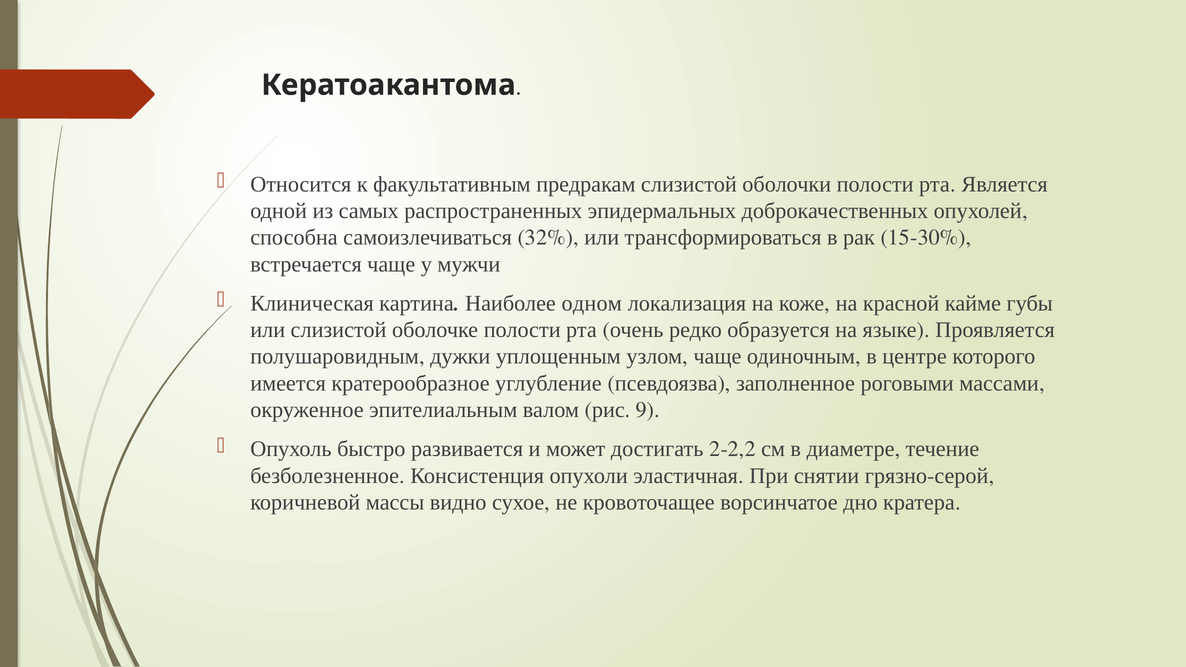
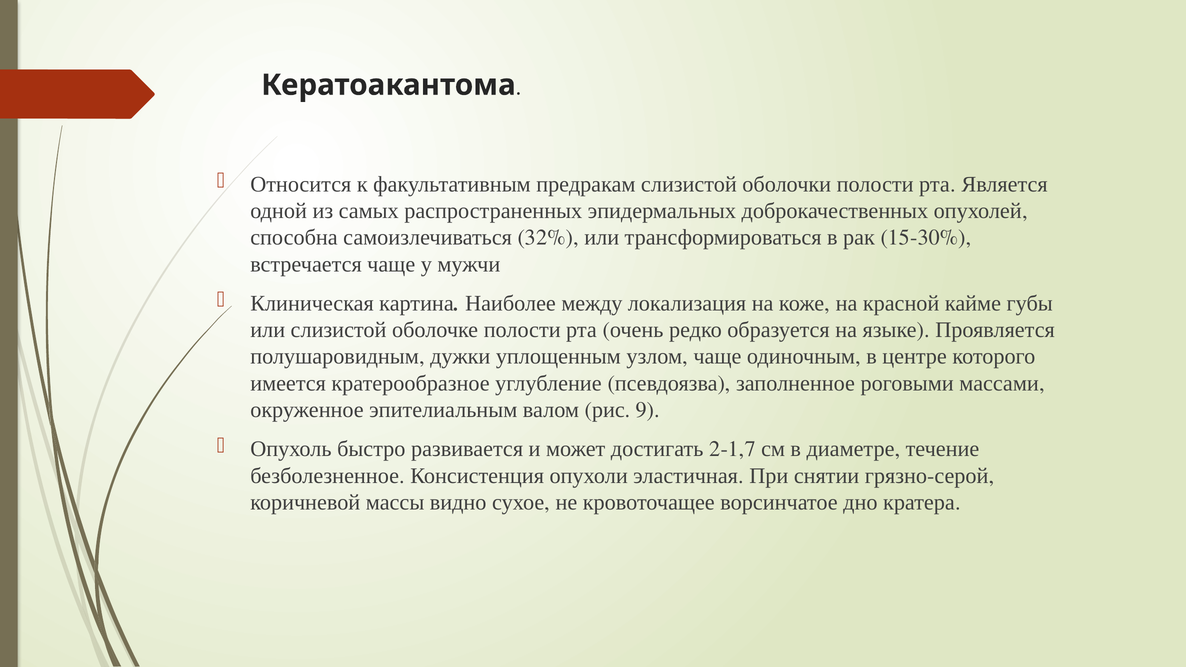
одном: одном -> между
2-2,2: 2-2,2 -> 2-1,7
